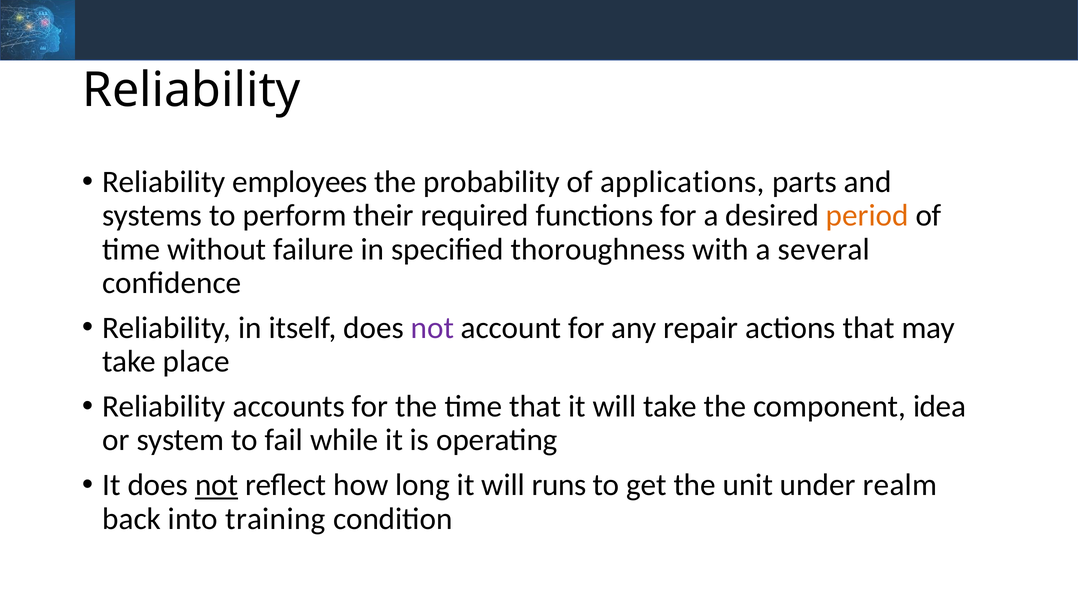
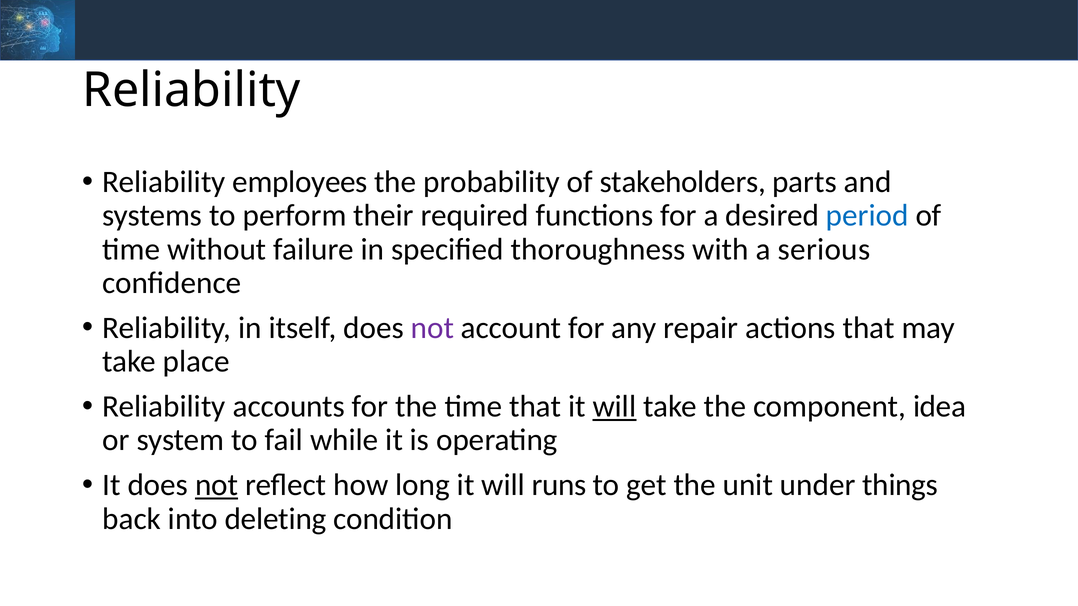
applications: applications -> stakeholders
period colour: orange -> blue
several: several -> serious
will at (614, 407) underline: none -> present
realm: realm -> things
training: training -> deleting
